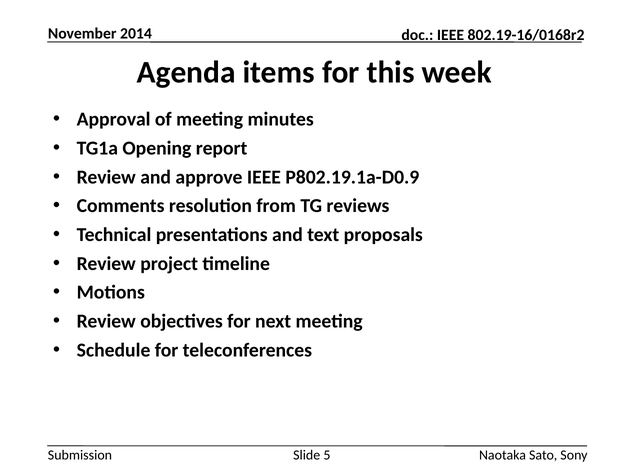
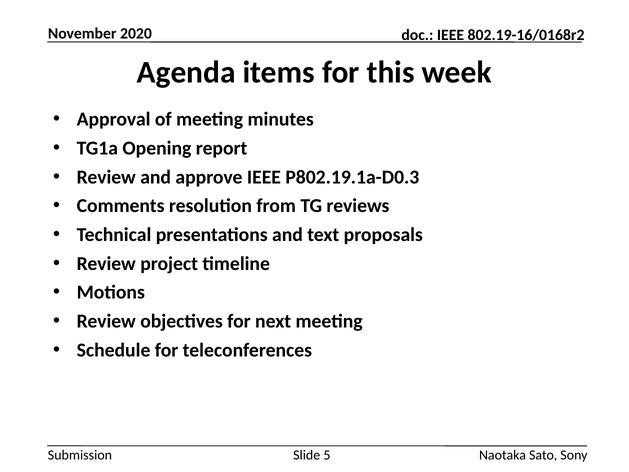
2014: 2014 -> 2020
P802.19.1a-D0.9: P802.19.1a-D0.9 -> P802.19.1a-D0.3
